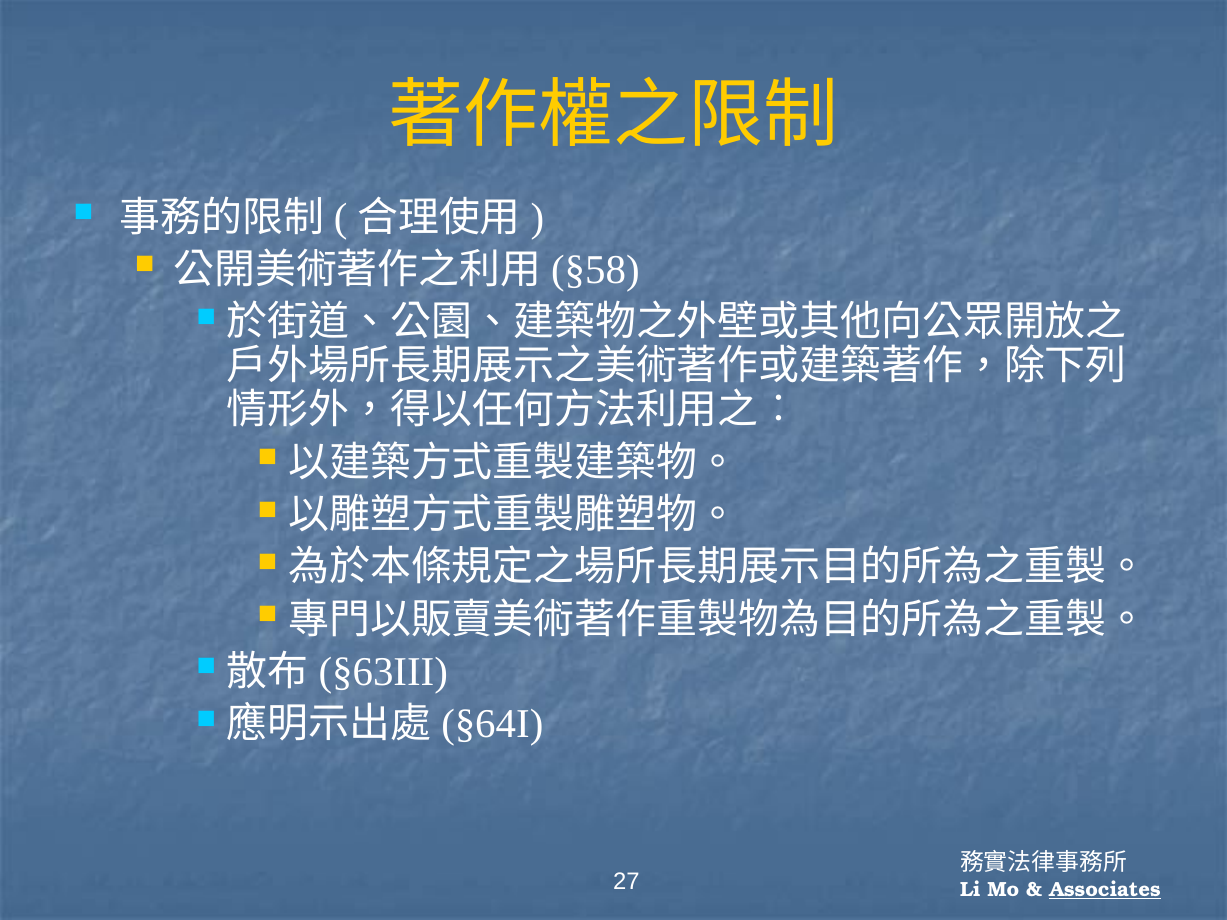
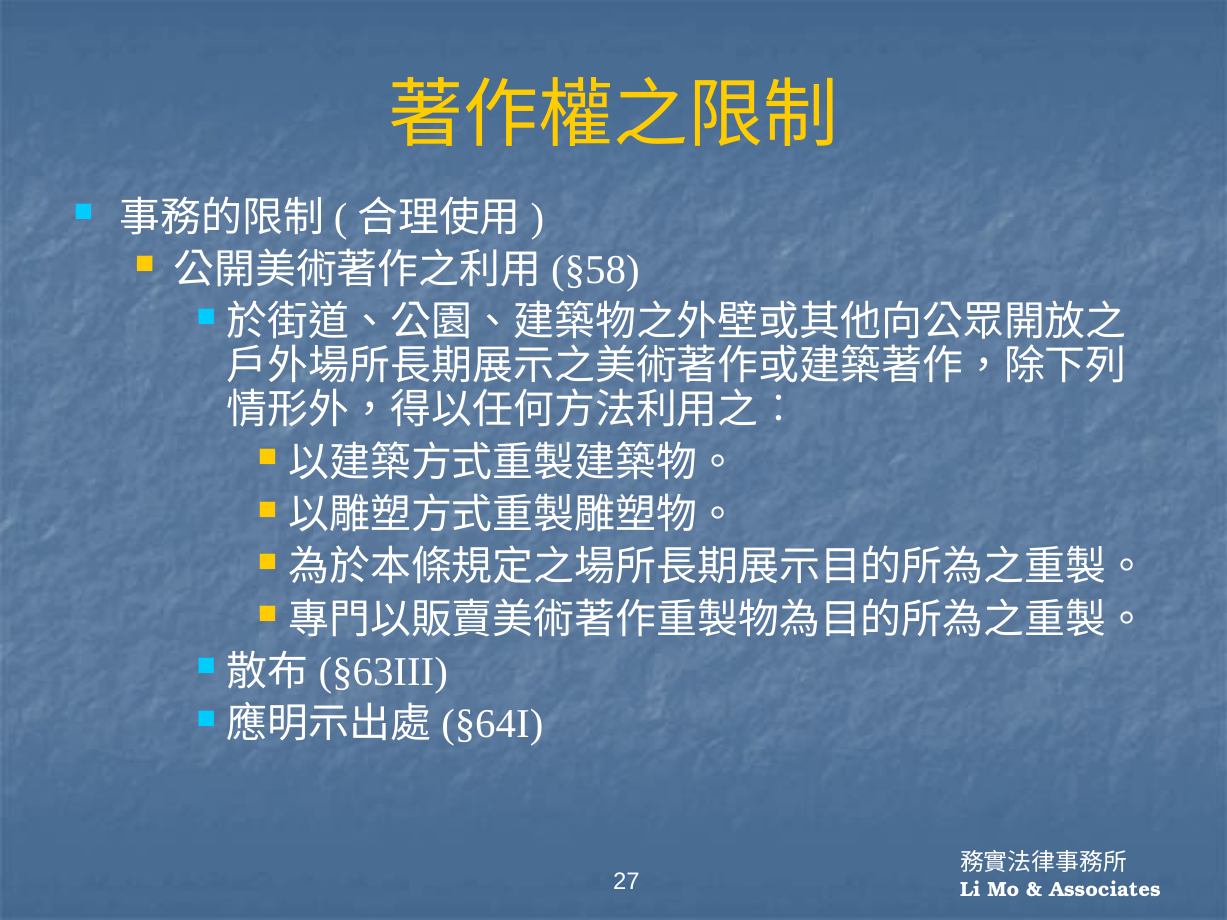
Associates underline: present -> none
